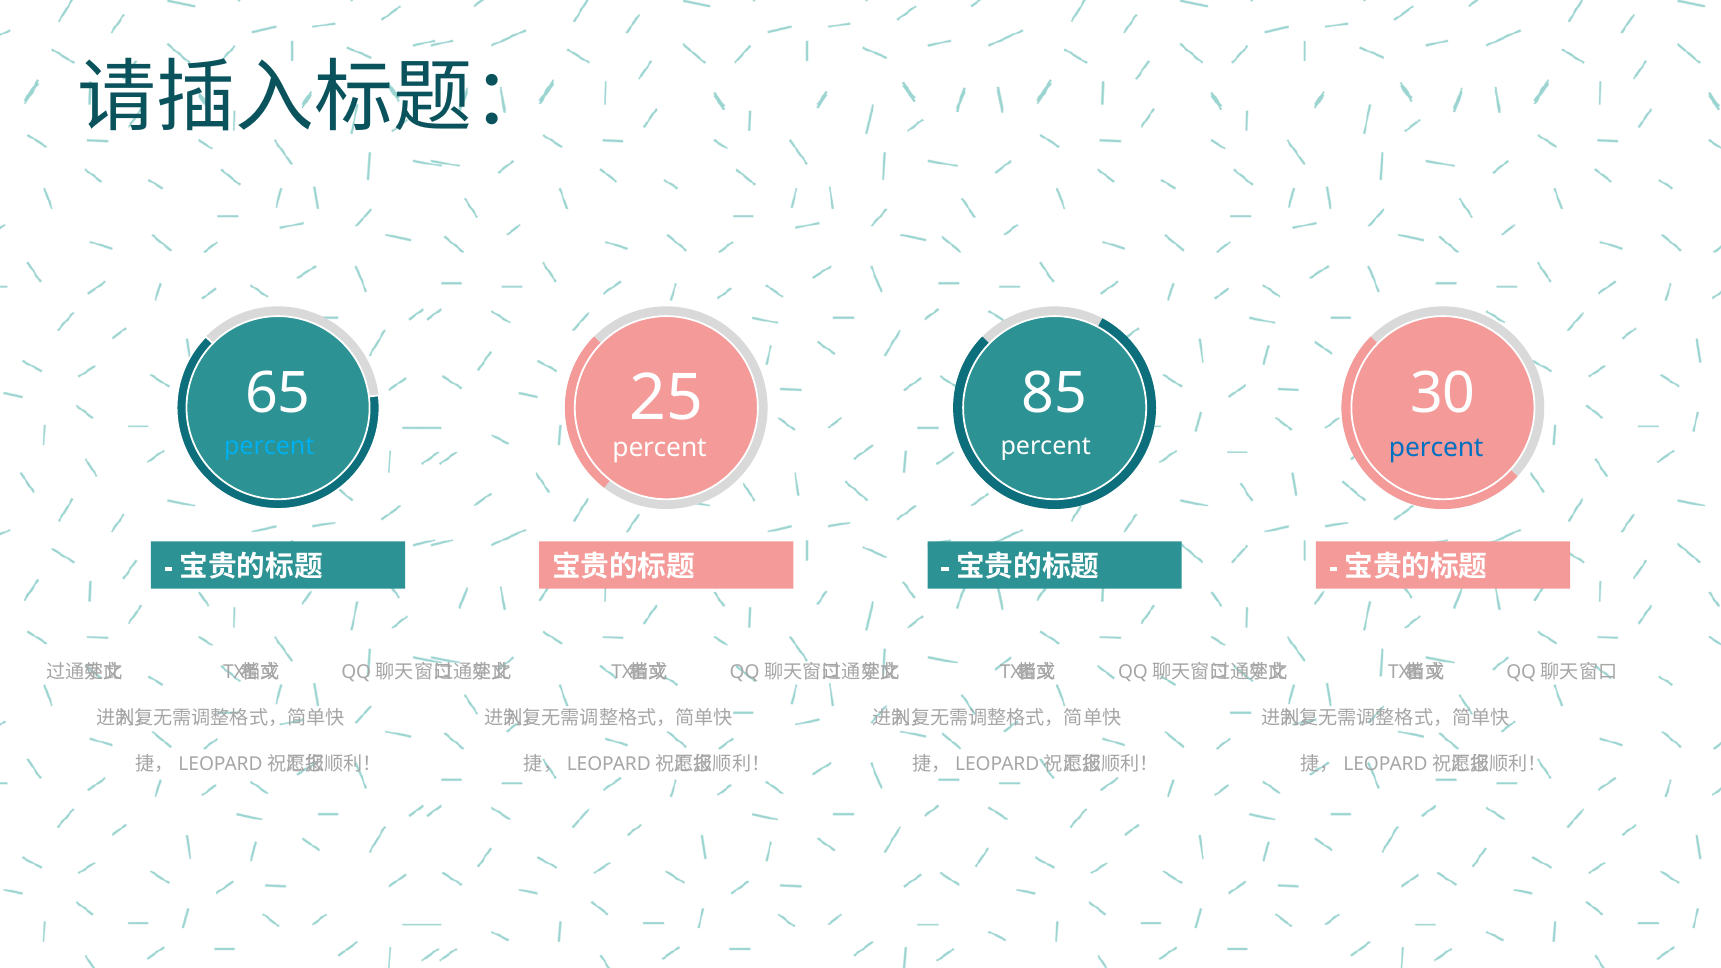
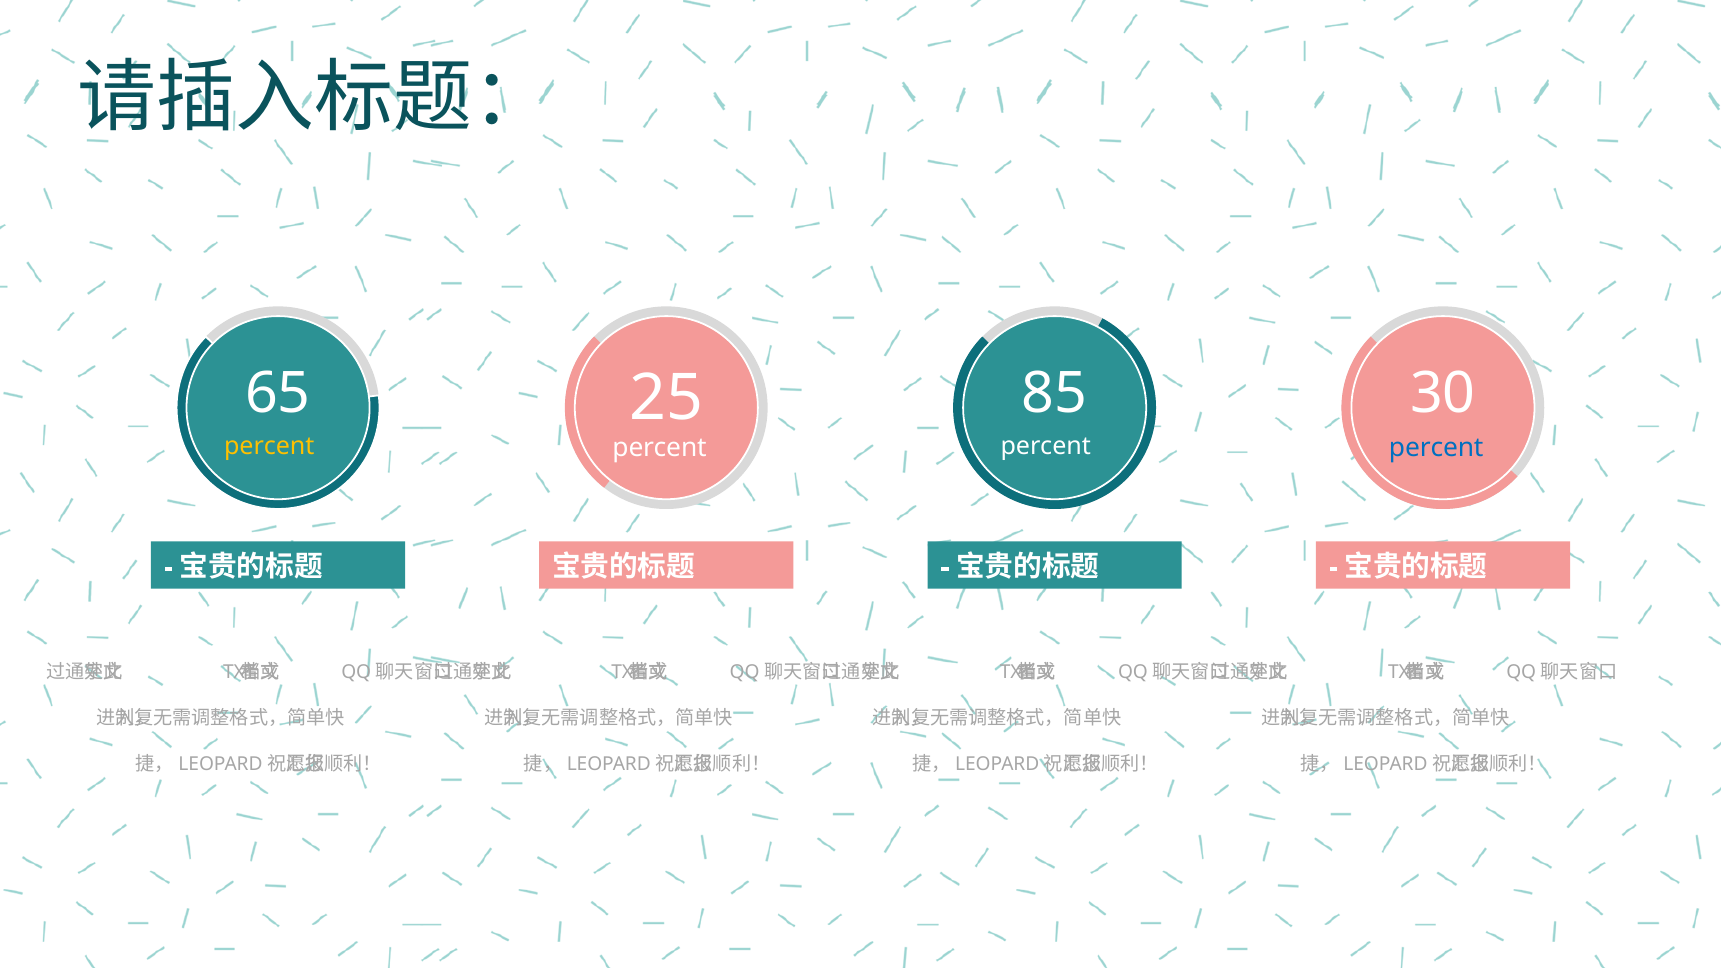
percent at (269, 447) colour: light blue -> yellow
